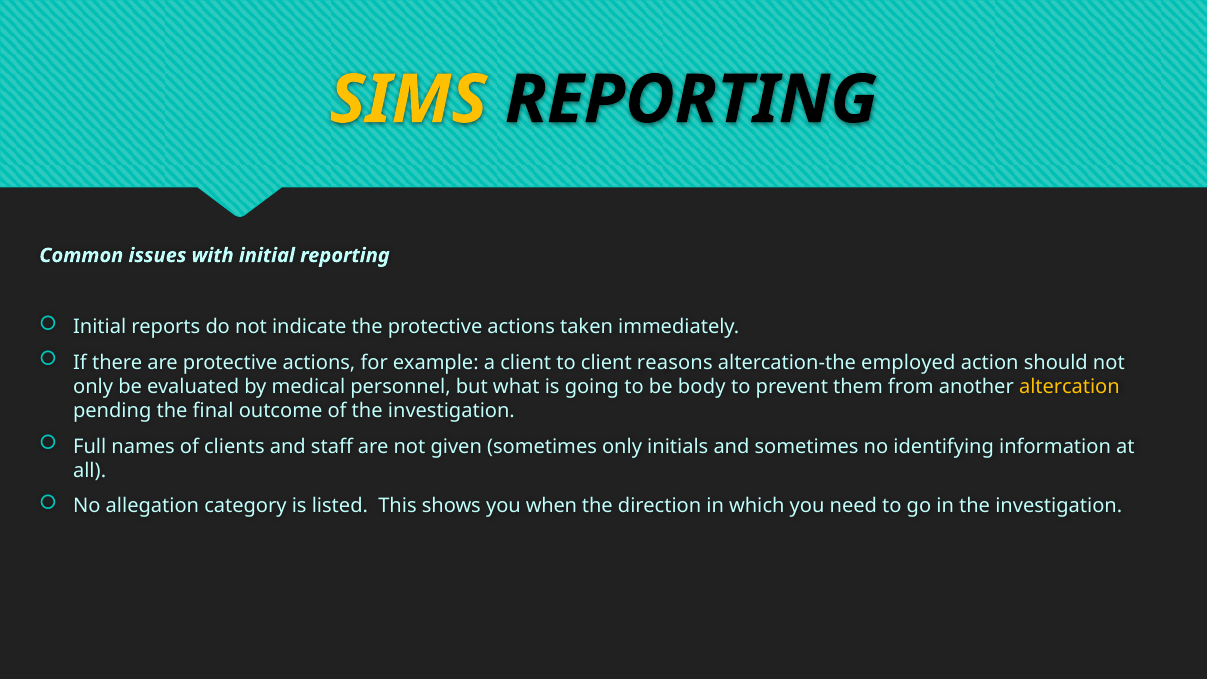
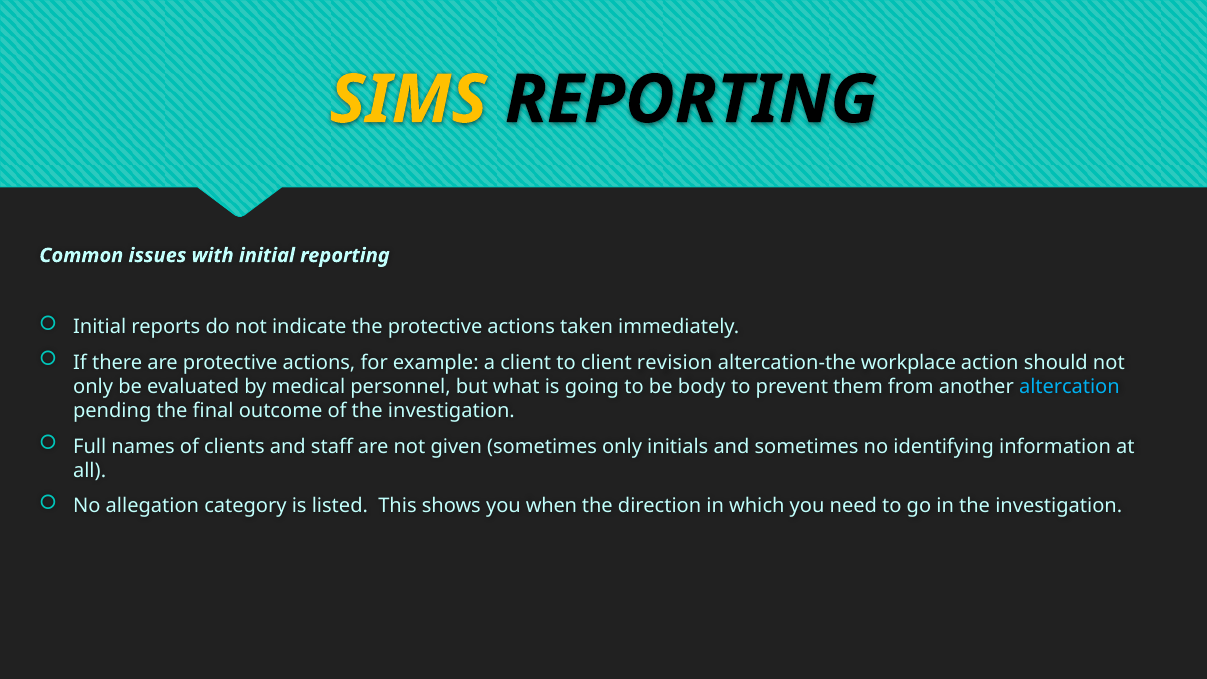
reasons: reasons -> revision
employed: employed -> workplace
altercation colour: yellow -> light blue
